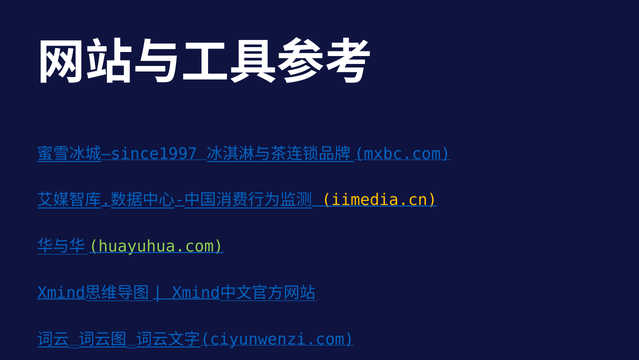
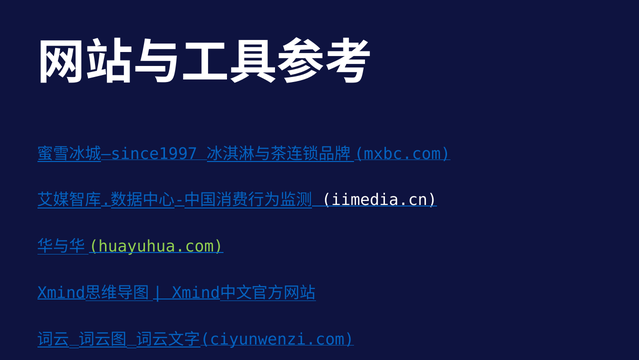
iimedia.cn colour: yellow -> white
